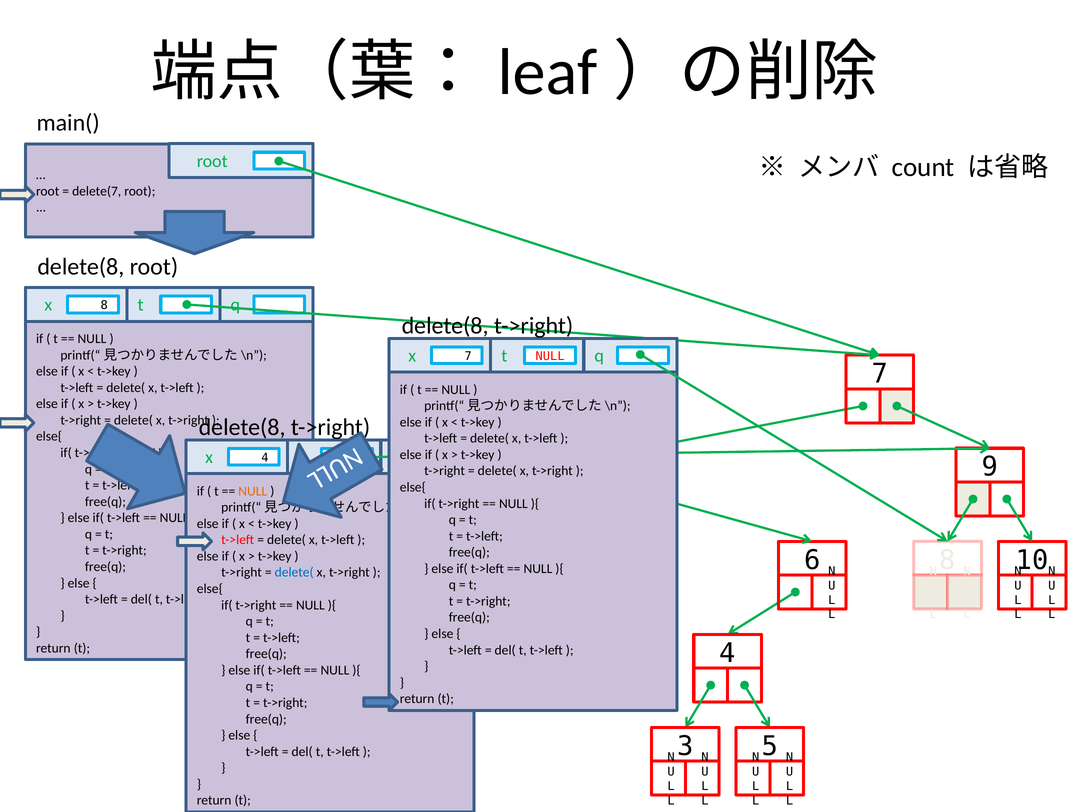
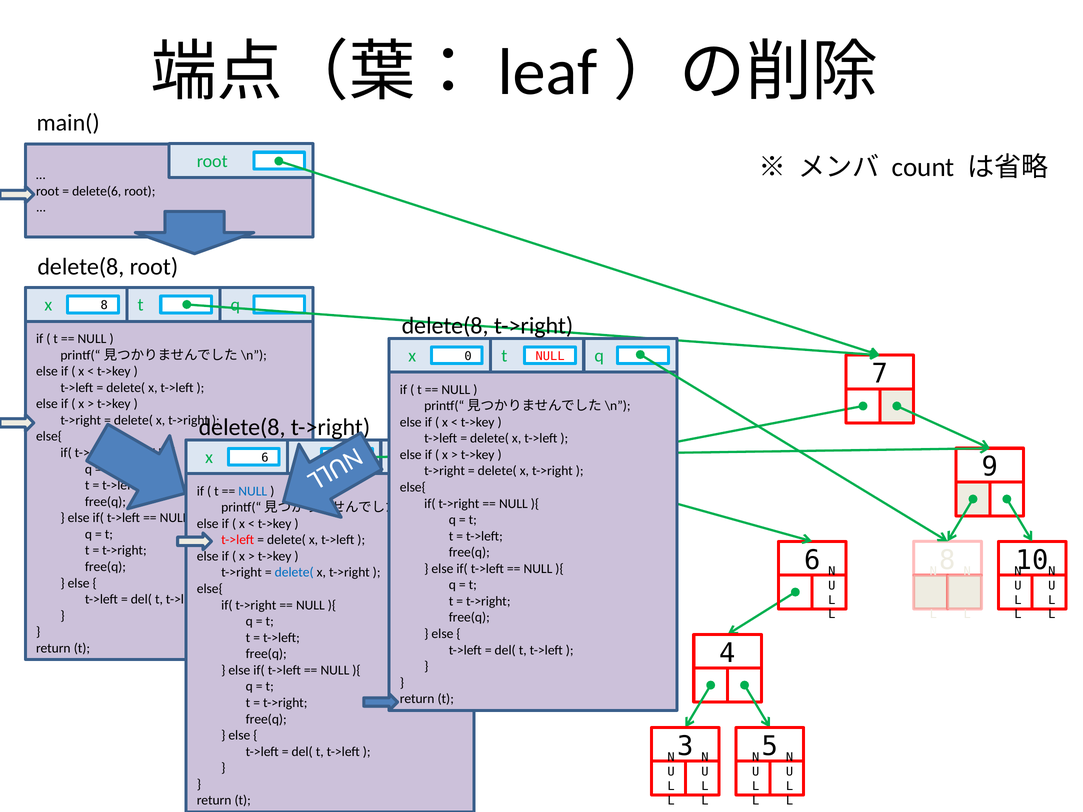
delete(7: delete(7 -> delete(6
x 7: 7 -> 0
x 4: 4 -> 6
NULL at (253, 491) colour: orange -> blue
